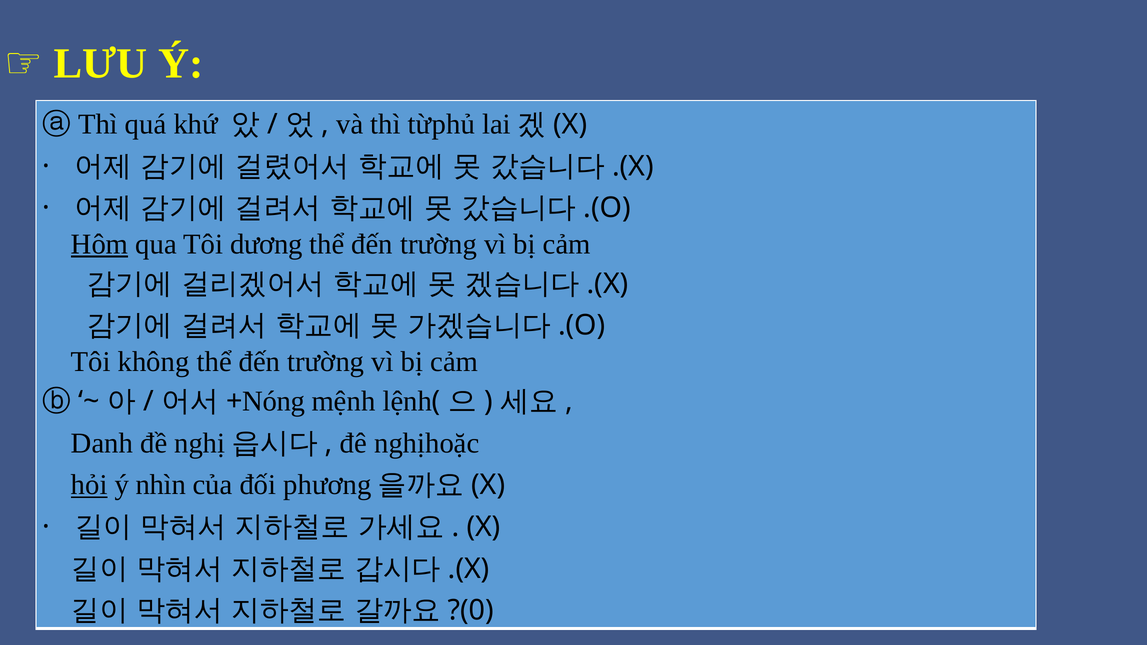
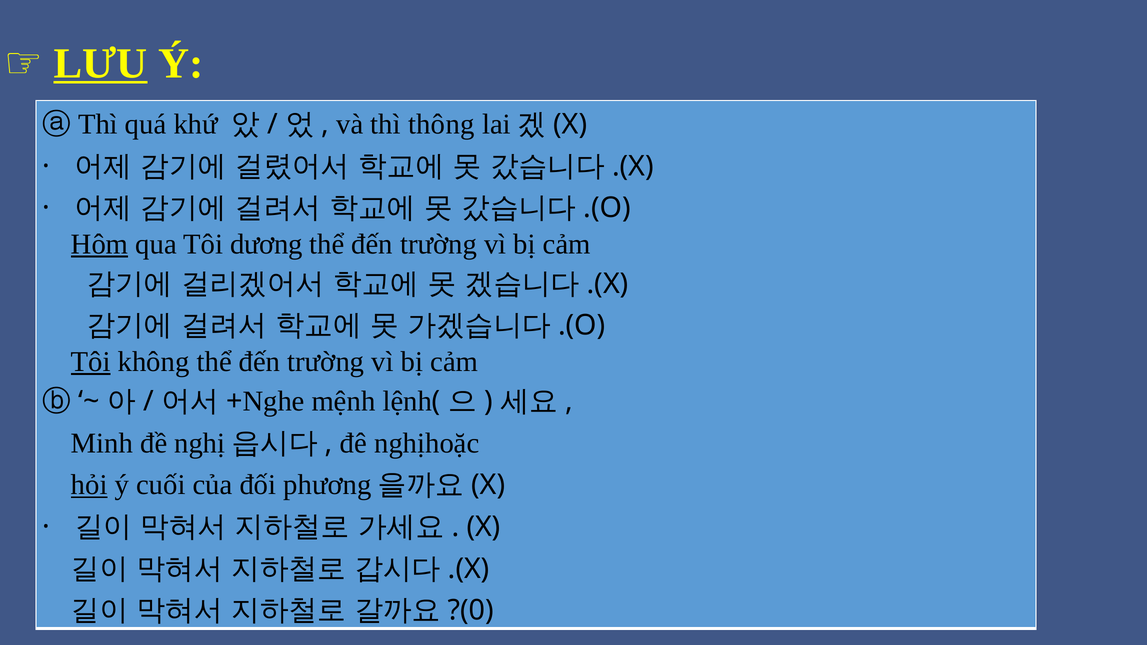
LƯU underline: none -> present
từphủ: từphủ -> thông
Tôi at (91, 362) underline: none -> present
Nóng: Nóng -> Nghe
Danh: Danh -> Minh
nhìn: nhìn -> cuối
